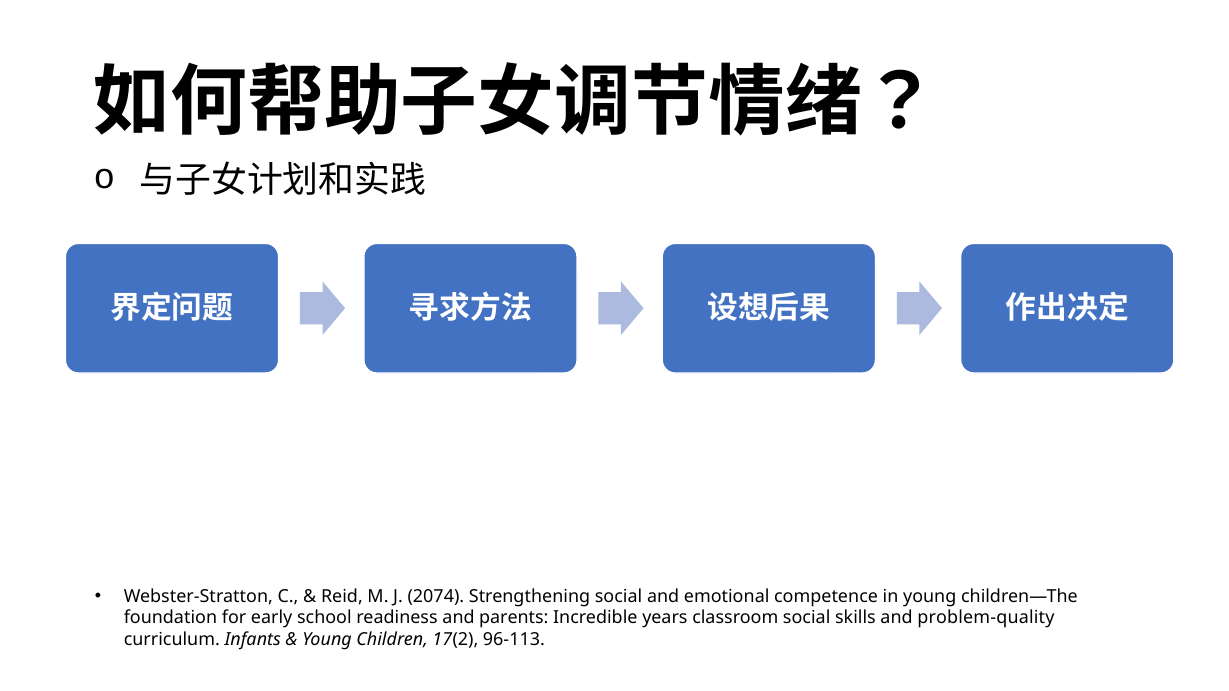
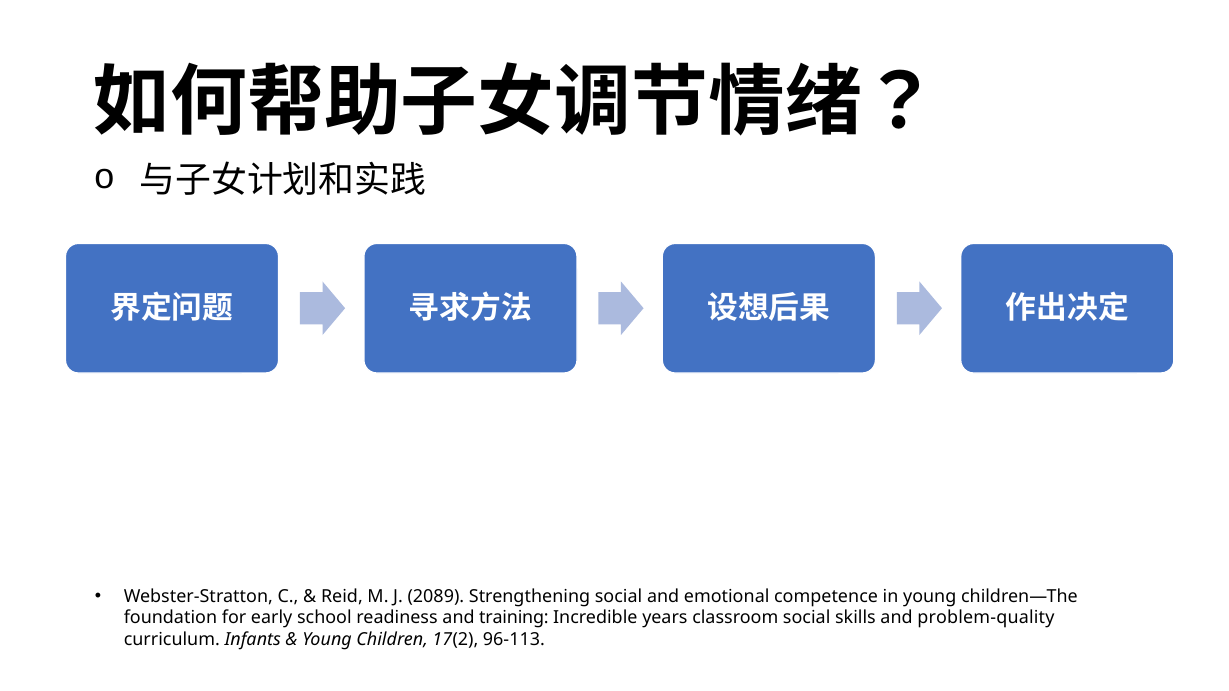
2074: 2074 -> 2089
parents: parents -> training
